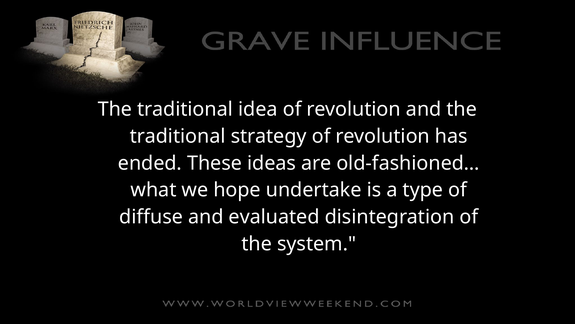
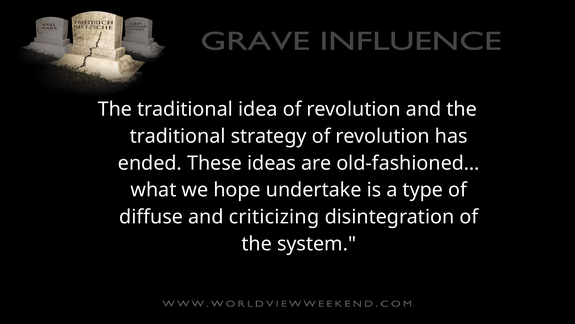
evaluated: evaluated -> criticizing
